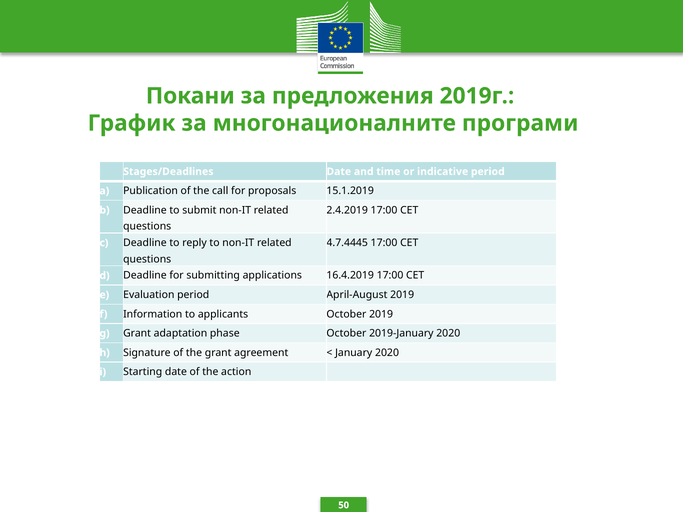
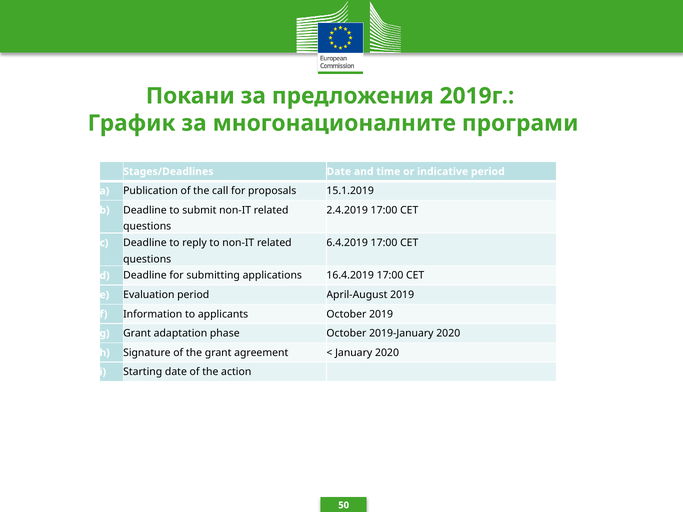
4.7.4445: 4.7.4445 -> 6.4.2019
